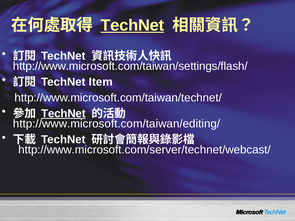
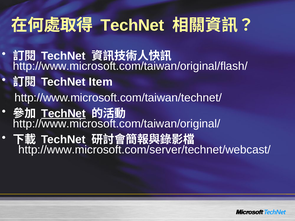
TechNet at (132, 25) underline: present -> none
http://www.microsoft.com/taiwan/settings/flash/: http://www.microsoft.com/taiwan/settings/flash/ -> http://www.microsoft.com/taiwan/original/flash/
http://www.microsoft.com/taiwan/editing/: http://www.microsoft.com/taiwan/editing/ -> http://www.microsoft.com/taiwan/original/
